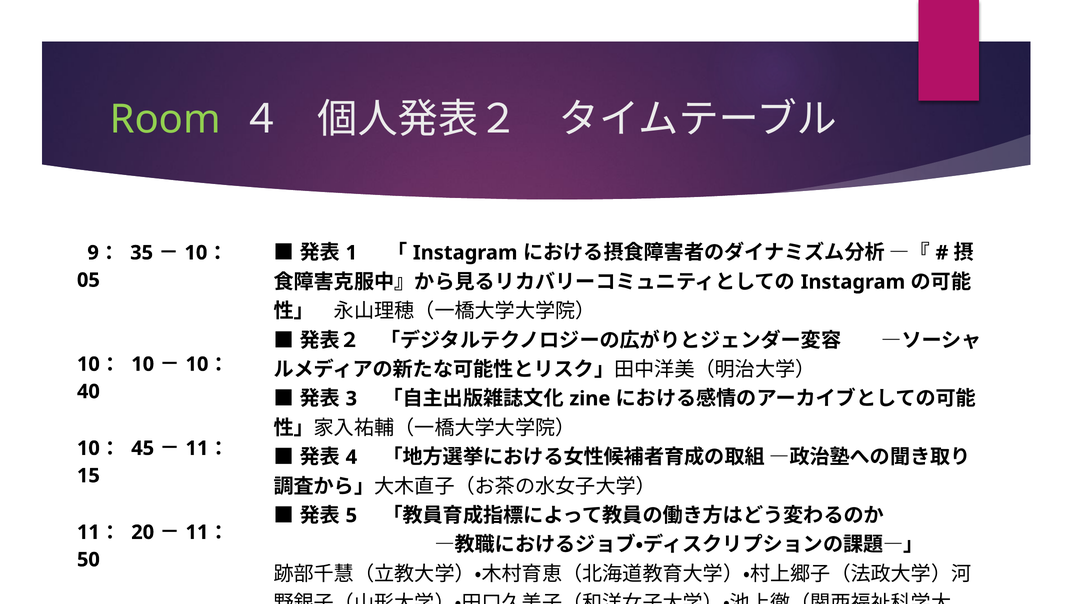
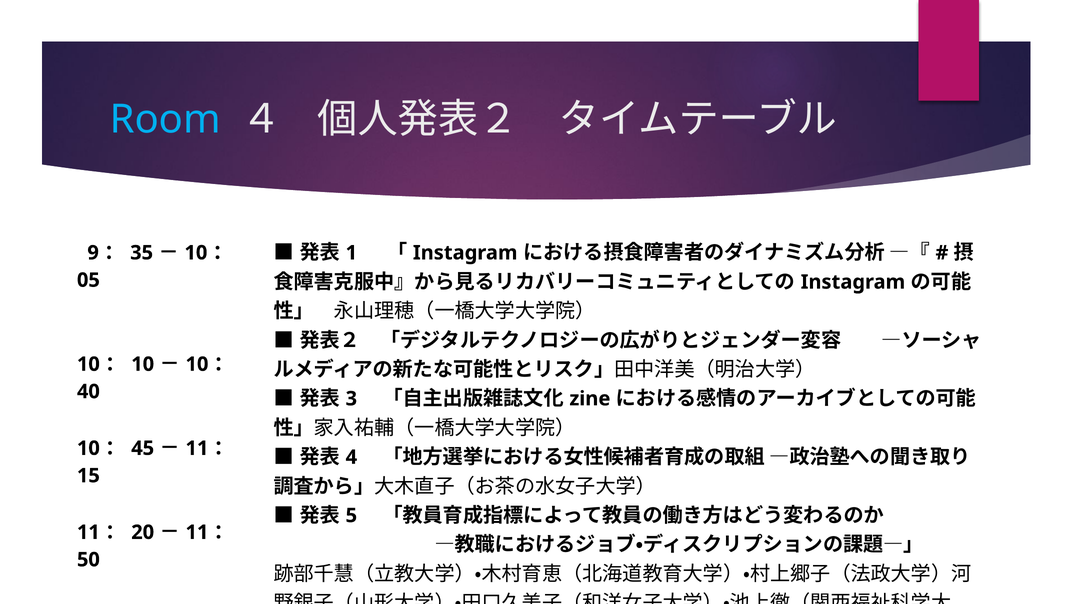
Room colour: light green -> light blue
